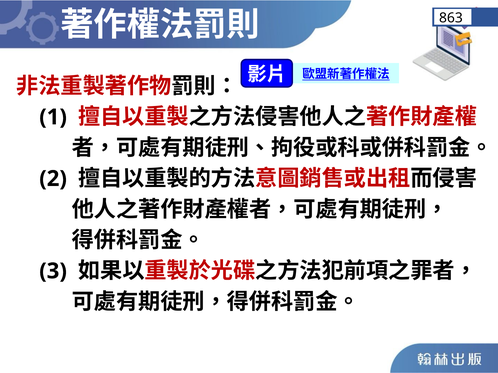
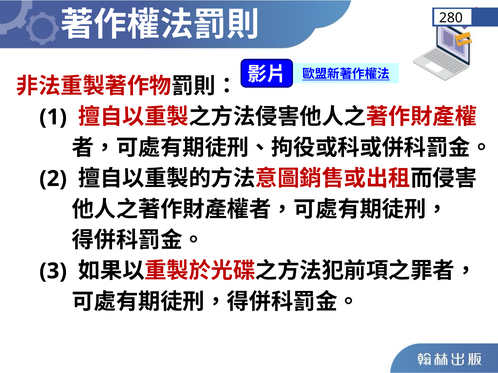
863: 863 -> 280
